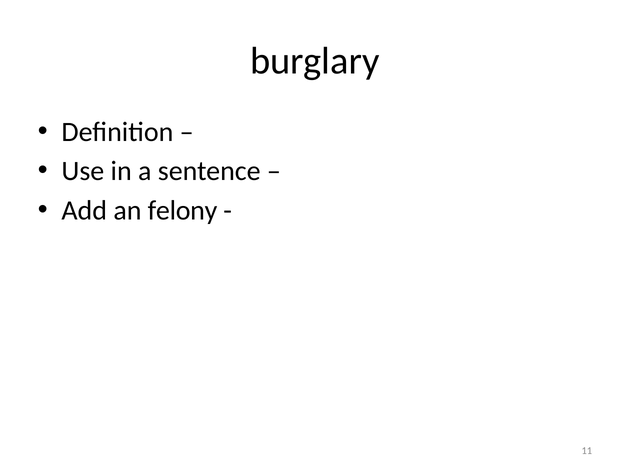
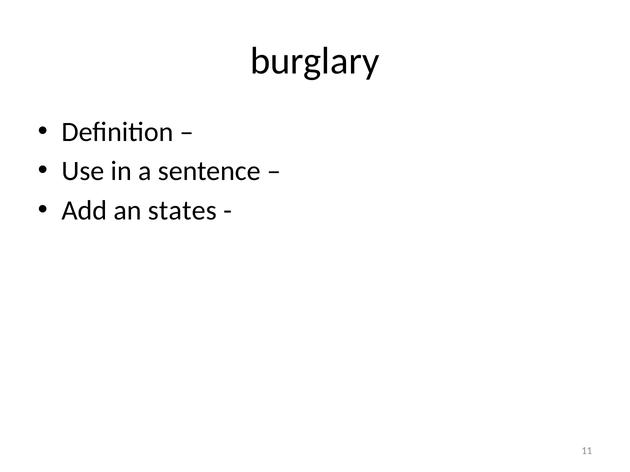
felony: felony -> states
